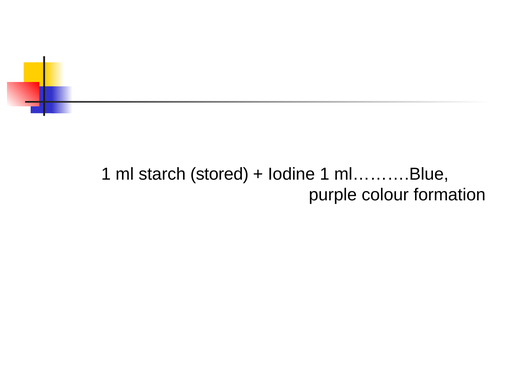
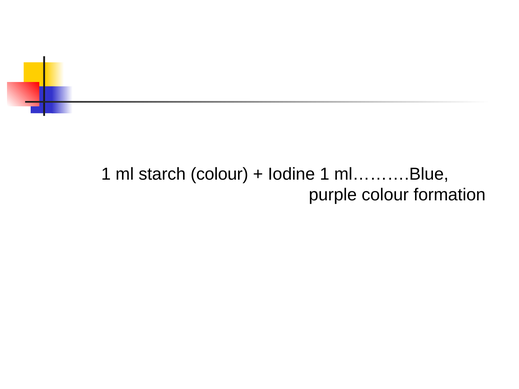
starch stored: stored -> colour
